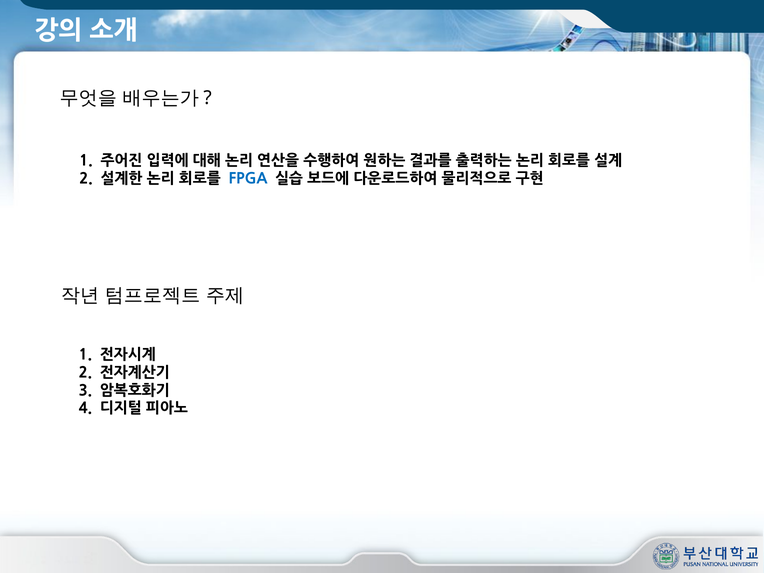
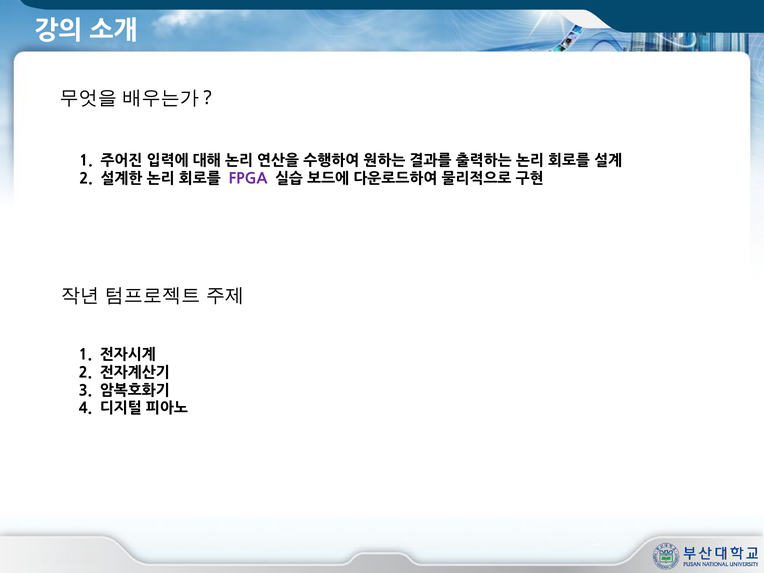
FPGA colour: blue -> purple
